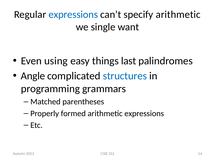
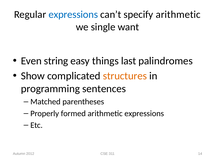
using: using -> string
Angle: Angle -> Show
structures colour: blue -> orange
grammars: grammars -> sentences
